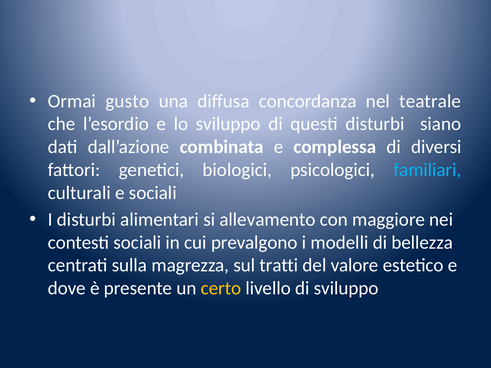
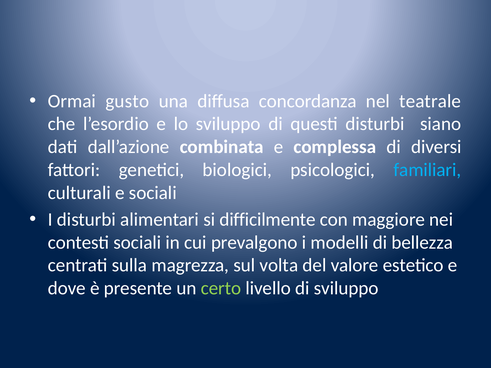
allevamento: allevamento -> difficilmente
tratti: tratti -> volta
certo colour: yellow -> light green
